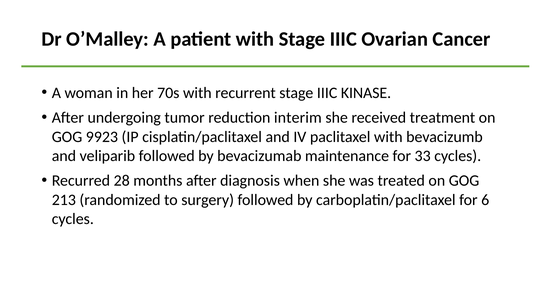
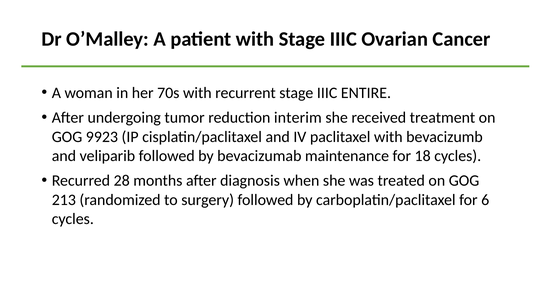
KINASE: KINASE -> ENTIRE
33: 33 -> 18
